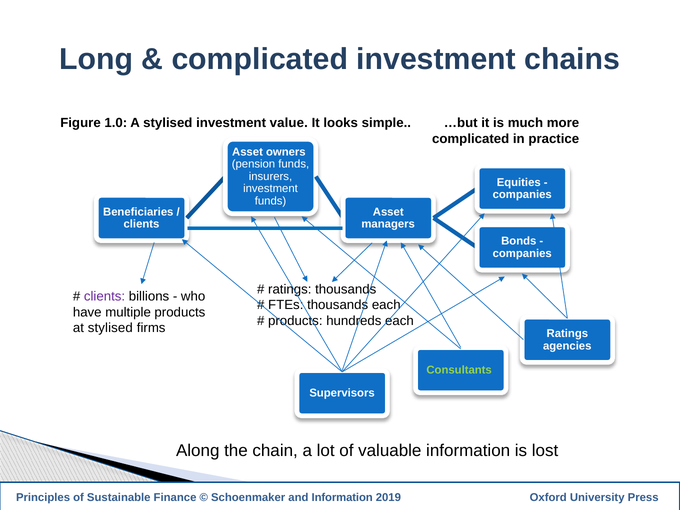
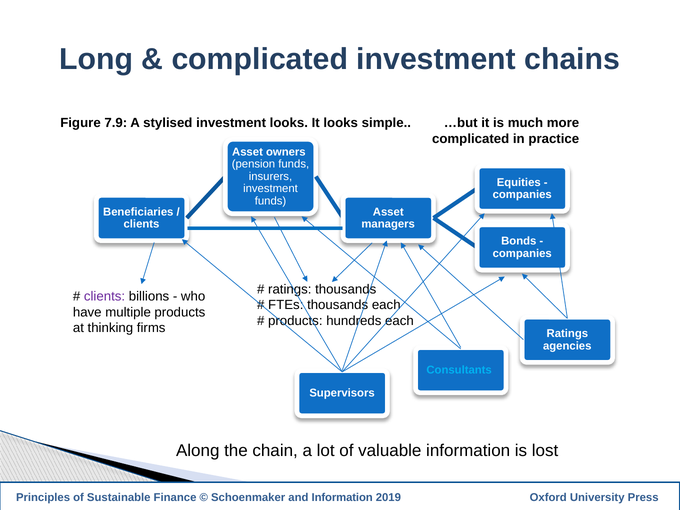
1.0: 1.0 -> 7.9
investment value: value -> looks
at stylised: stylised -> thinking
Consultants colour: light green -> light blue
